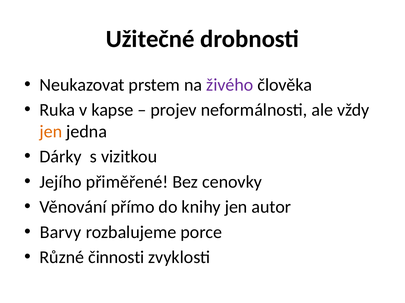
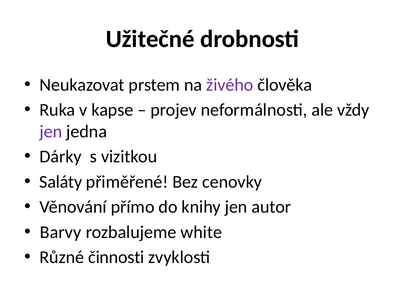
jen at (51, 132) colour: orange -> purple
Jejího: Jejího -> Saláty
porce: porce -> white
